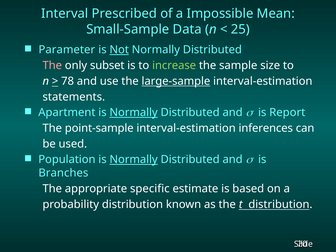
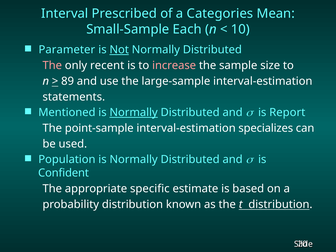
Impossible: Impossible -> Categories
Data: Data -> Each
25: 25 -> 10
subset: subset -> recent
increase colour: light green -> pink
78: 78 -> 89
large-sample underline: present -> none
Apartment: Apartment -> Mentioned
inferences: inferences -> specializes
Normally at (134, 160) underline: present -> none
Branches: Branches -> Confident
